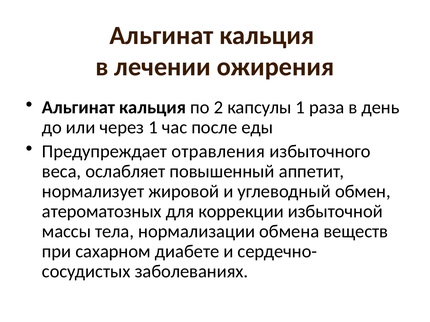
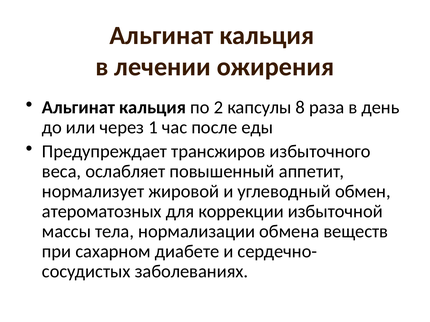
капсулы 1: 1 -> 8
отравления: отравления -> трансжиров
